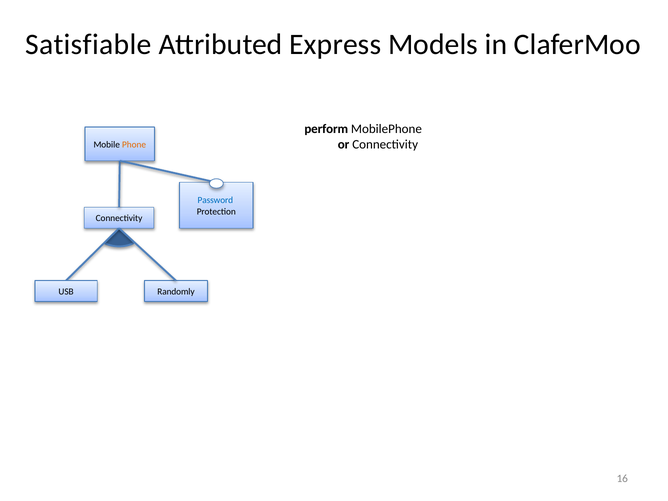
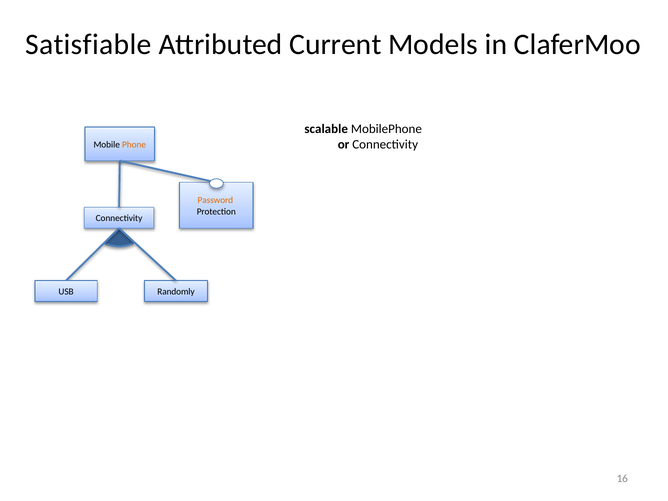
Express: Express -> Current
perform: perform -> scalable
Password colour: blue -> orange
